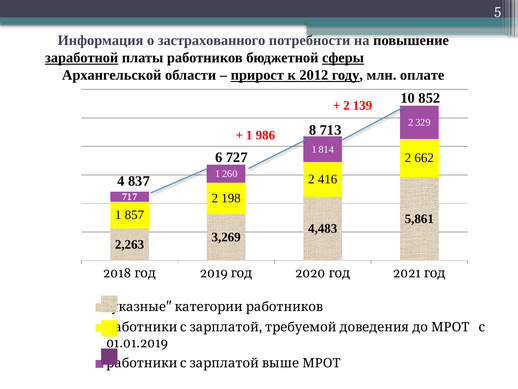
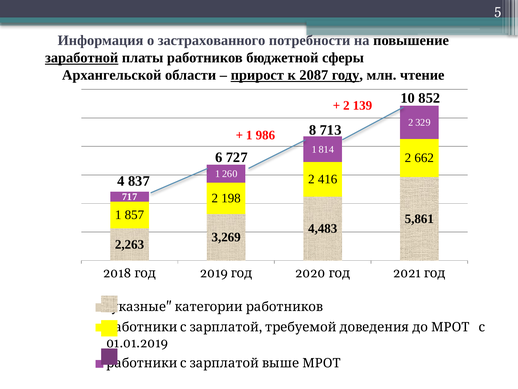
сферы underline: present -> none
2012: 2012 -> 2087
оплате: оплате -> чтение
